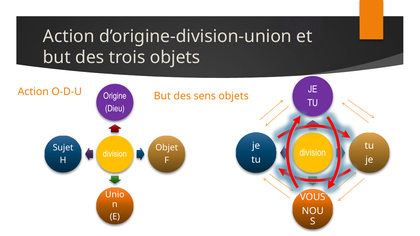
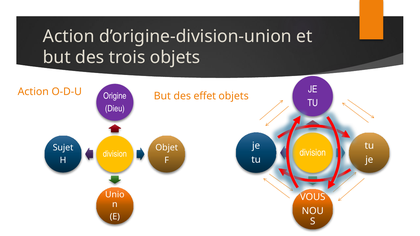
sens: sens -> effet
